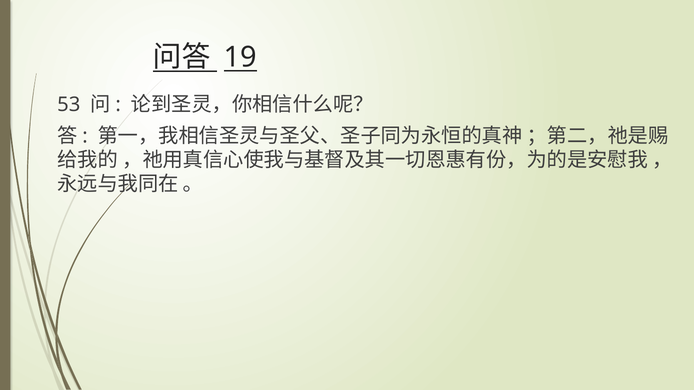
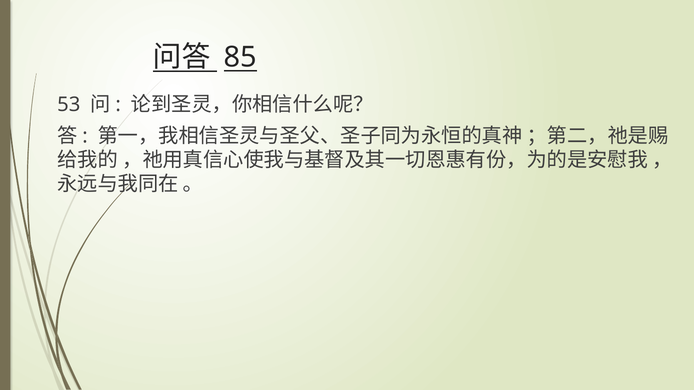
19: 19 -> 85
